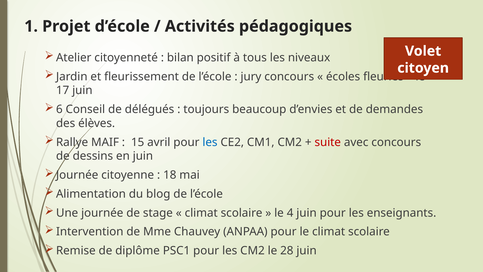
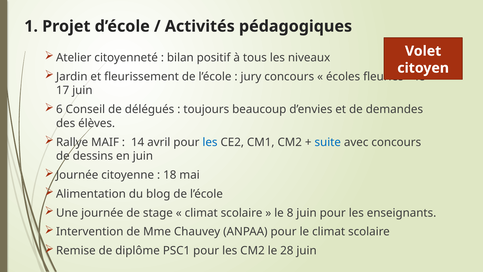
15: 15 -> 14
suite colour: red -> blue
4: 4 -> 8
